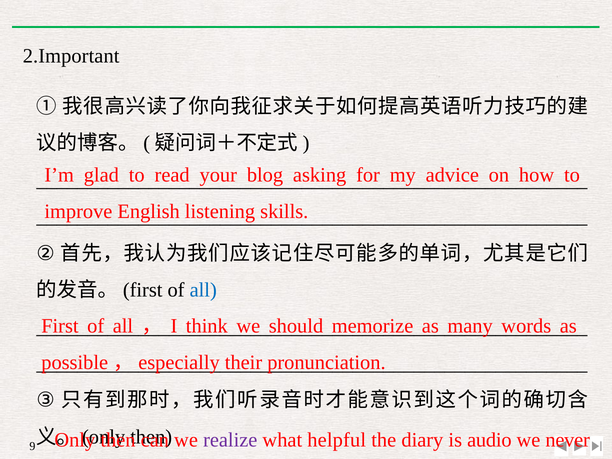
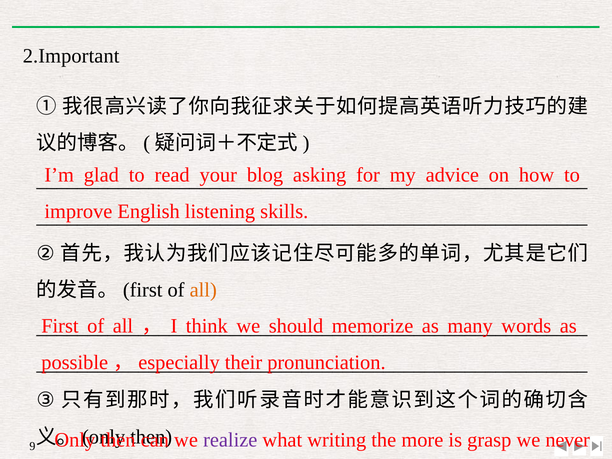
all at (203, 290) colour: blue -> orange
helpful: helpful -> writing
diary: diary -> more
is audio: audio -> grasp
